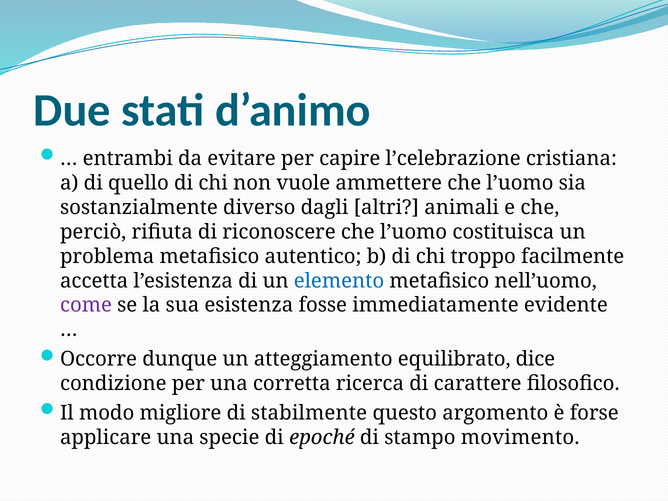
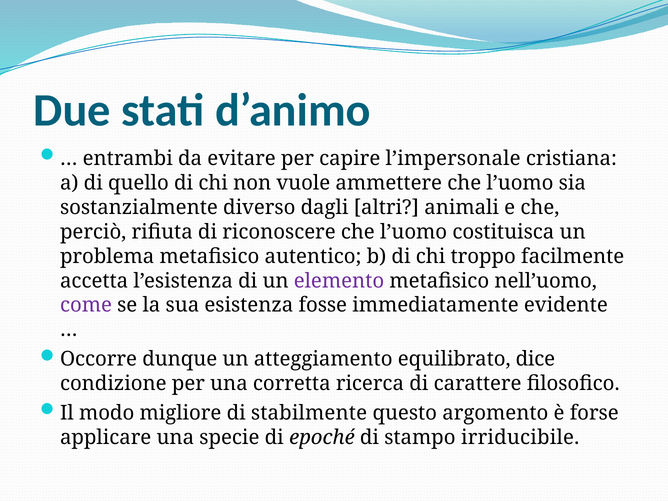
l’celebrazione: l’celebrazione -> l’impersonale
elemento colour: blue -> purple
movimento: movimento -> irriducibile
